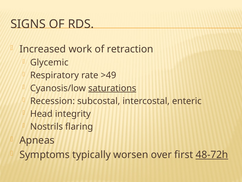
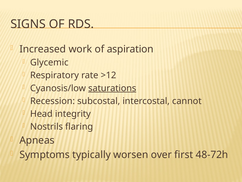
retraction: retraction -> aspiration
>49: >49 -> >12
enteric: enteric -> cannot
48-72h underline: present -> none
